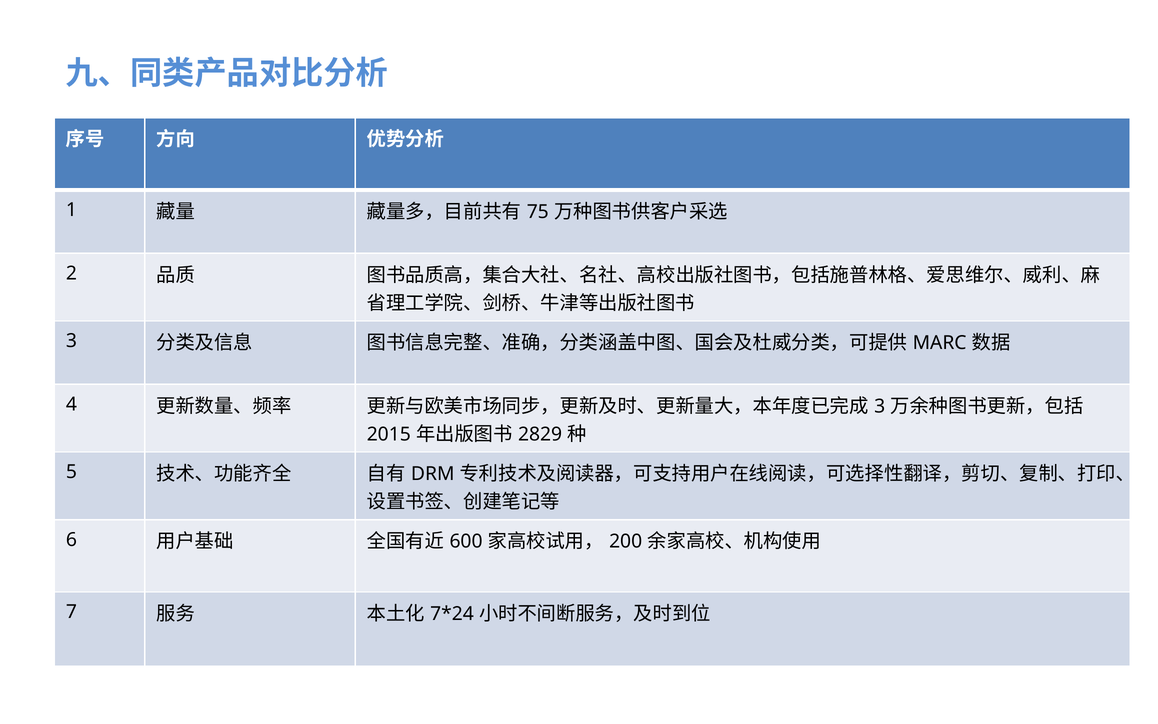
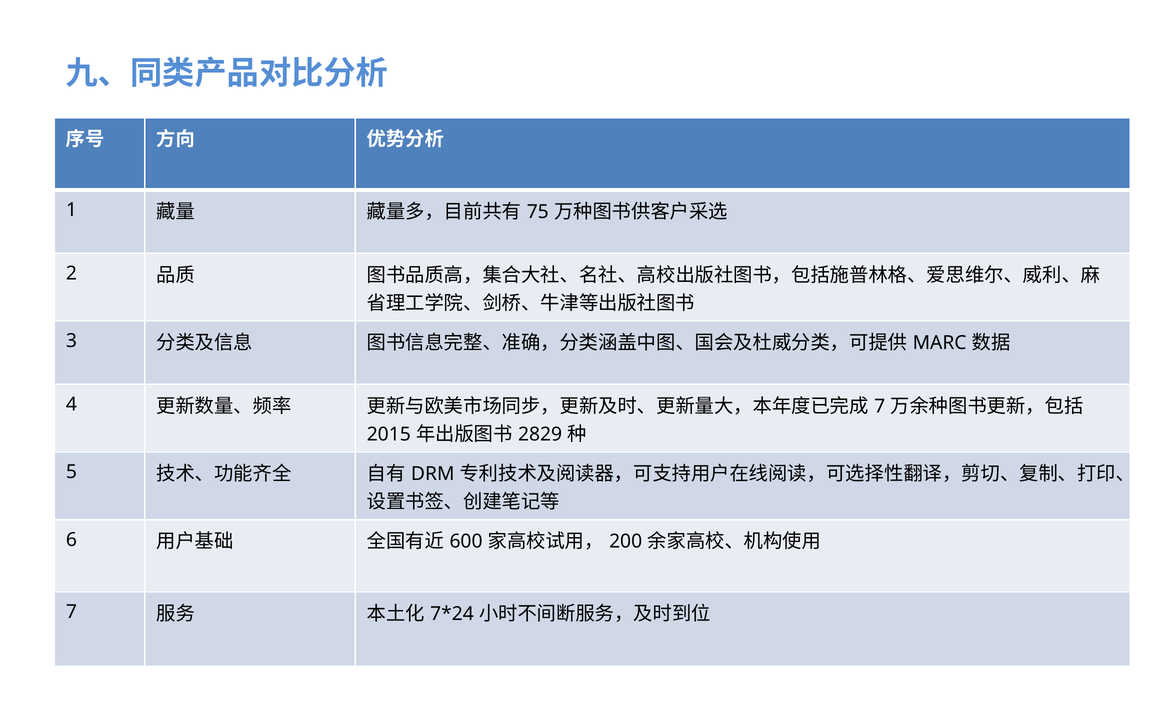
3 at (880, 406): 3 -> 7
